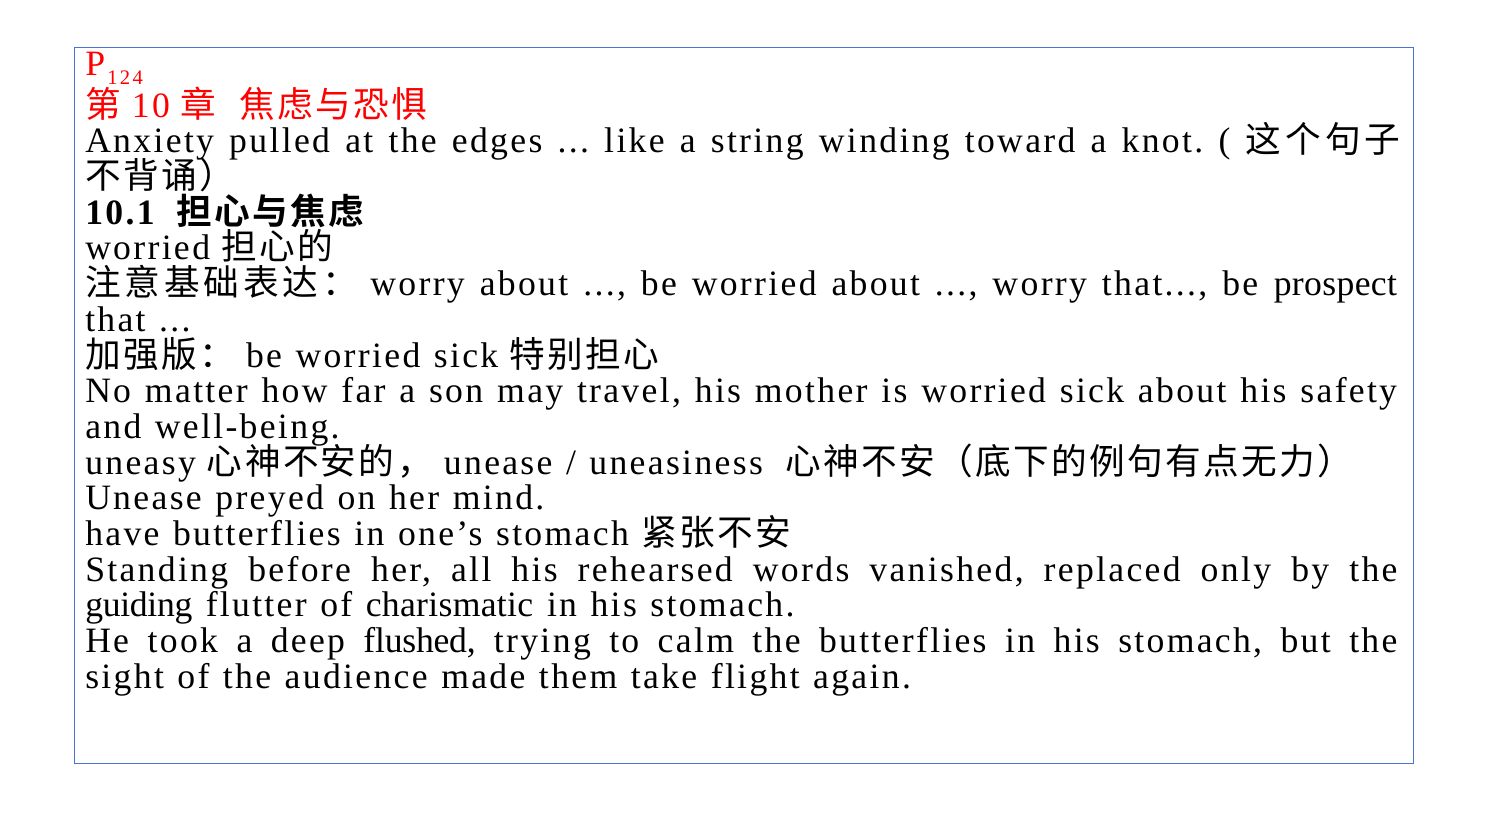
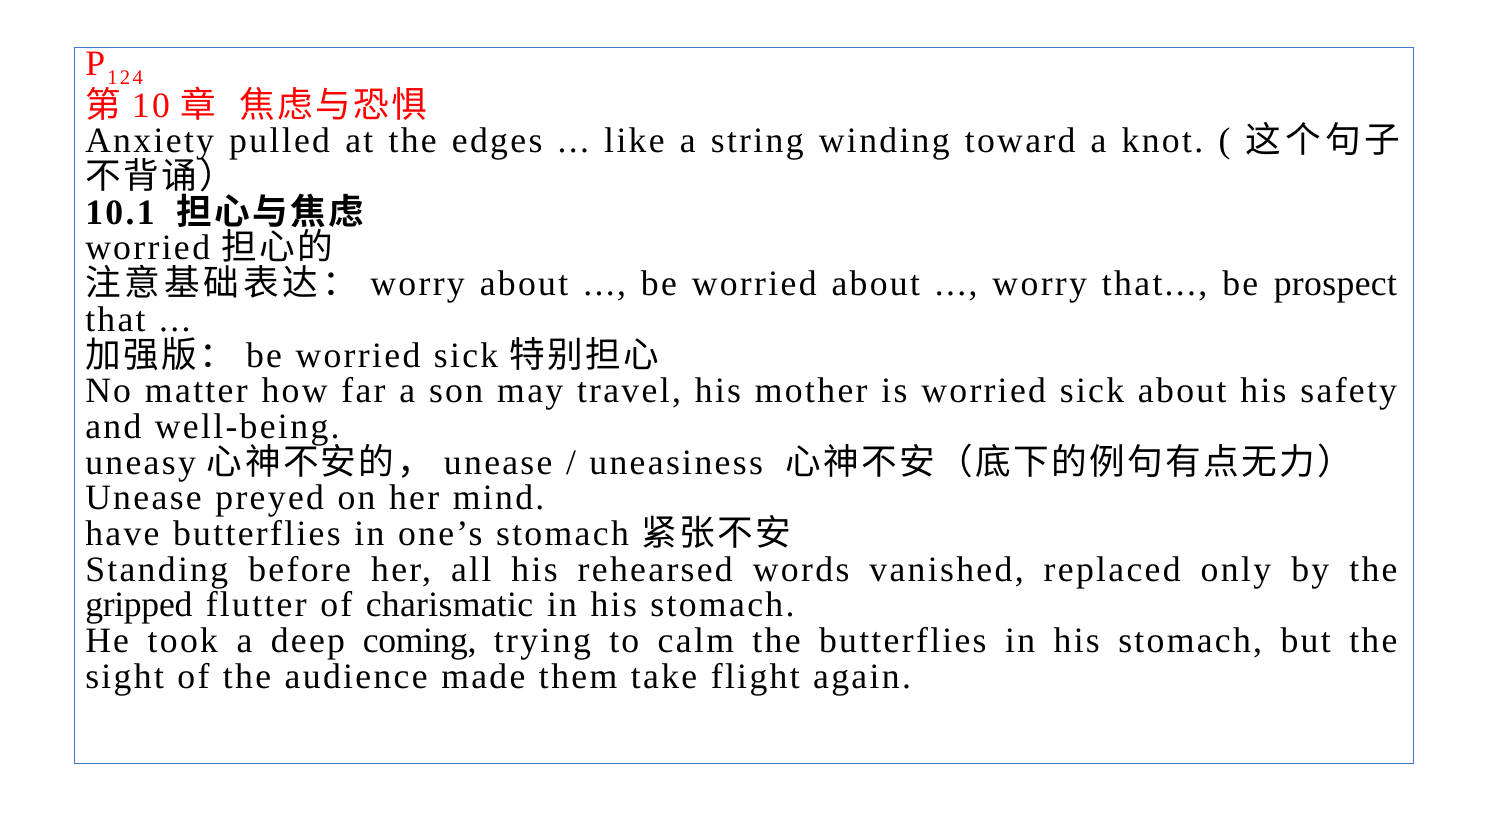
guiding: guiding -> gripped
flushed: flushed -> coming
